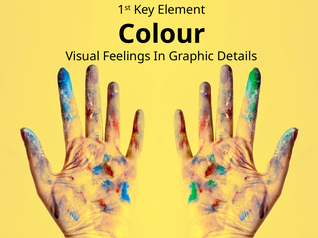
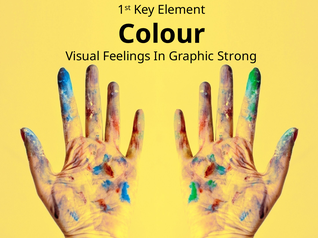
Details: Details -> Strong
